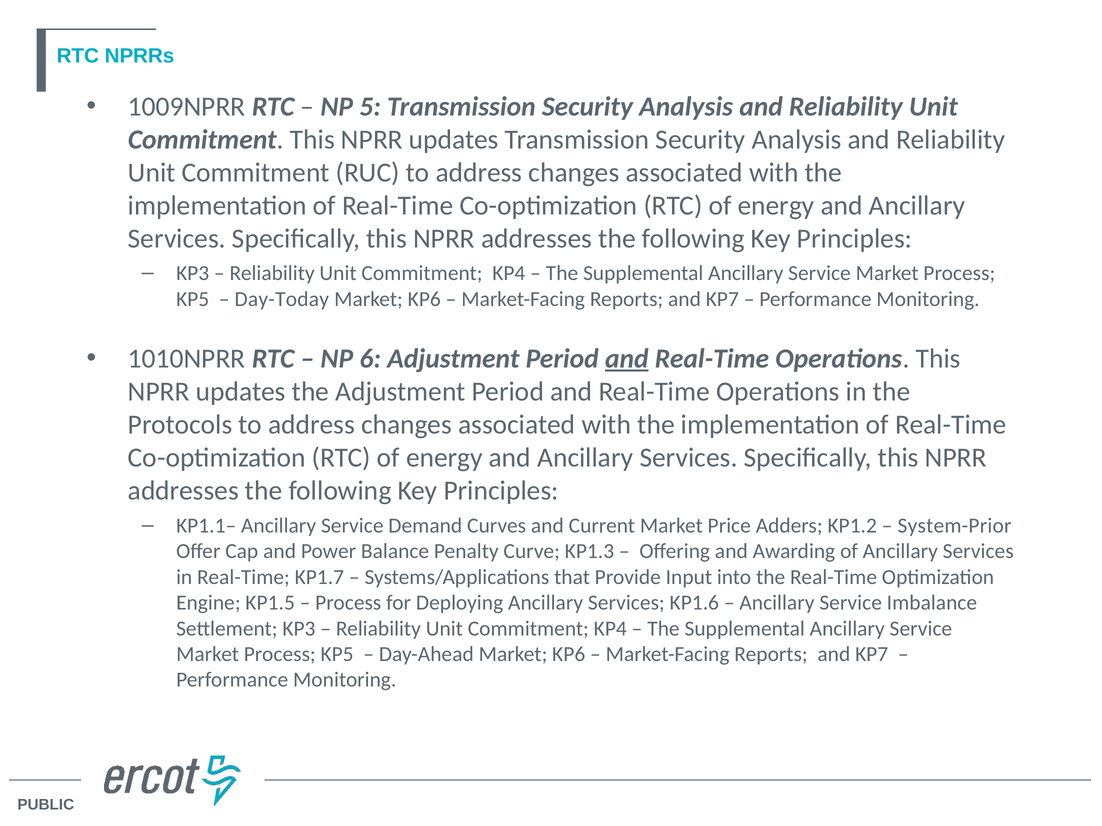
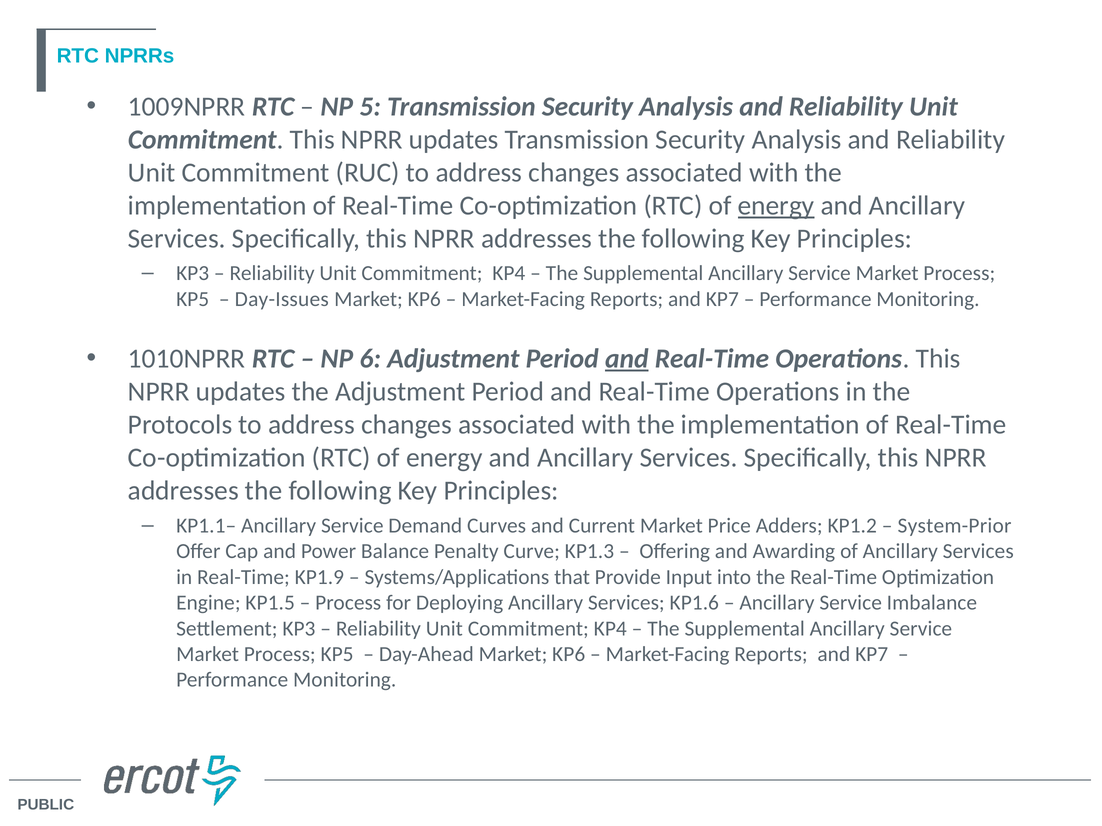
energy at (776, 206) underline: none -> present
Day-Today: Day-Today -> Day-Issues
KP1.7: KP1.7 -> KP1.9
